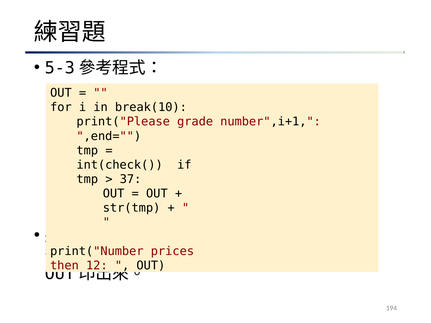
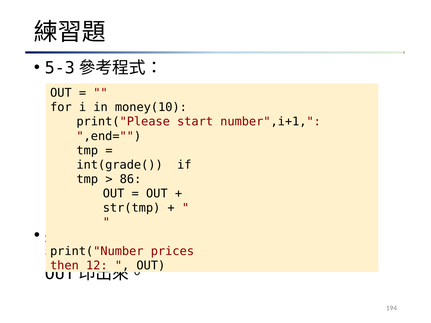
break(10: break(10 -> money(10
grade: grade -> start
int(check(: int(check( -> int(grade(
37: 37 -> 86
